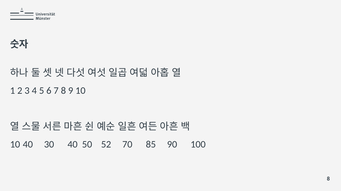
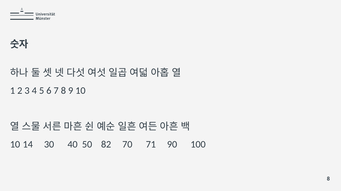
10 40: 40 -> 14
52: 52 -> 82
85: 85 -> 71
